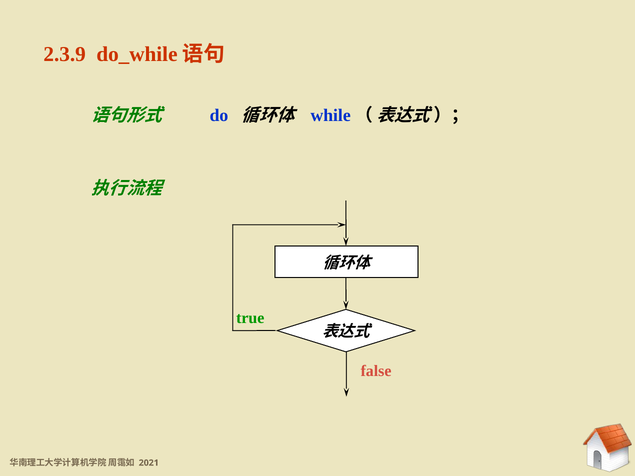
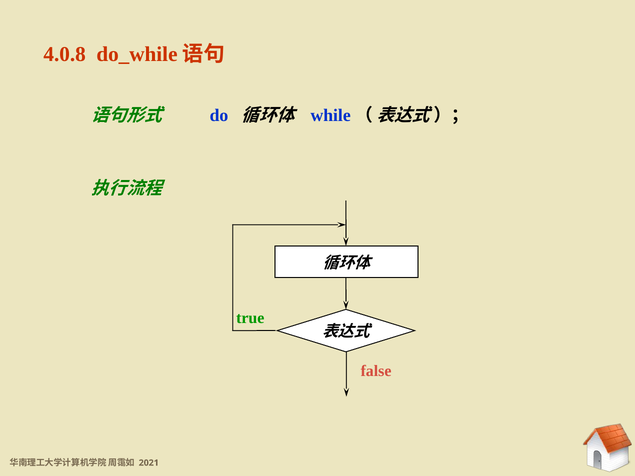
2.3.9: 2.3.9 -> 4.0.8
